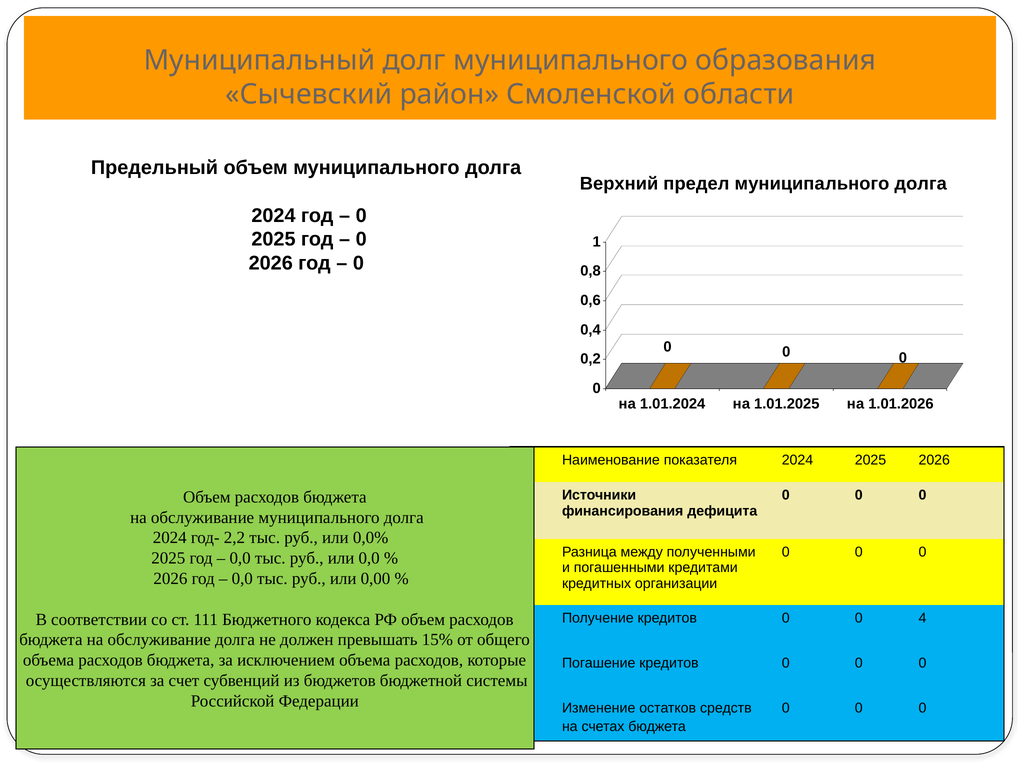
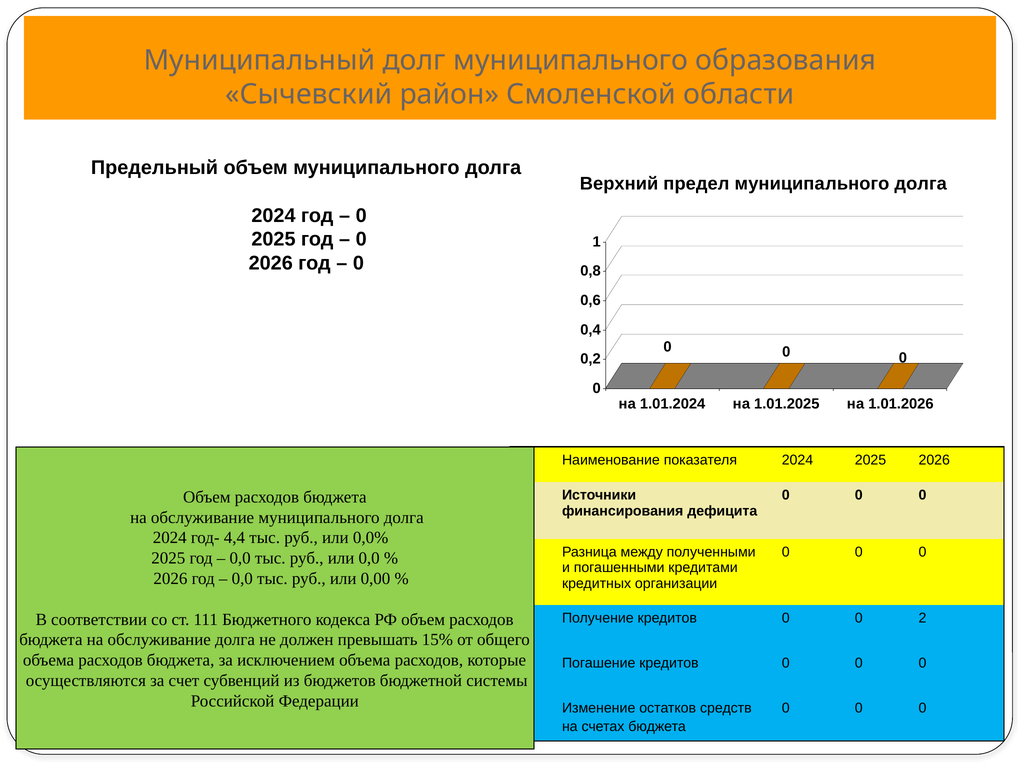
2,2: 2,2 -> 4,4
4: 4 -> 2
